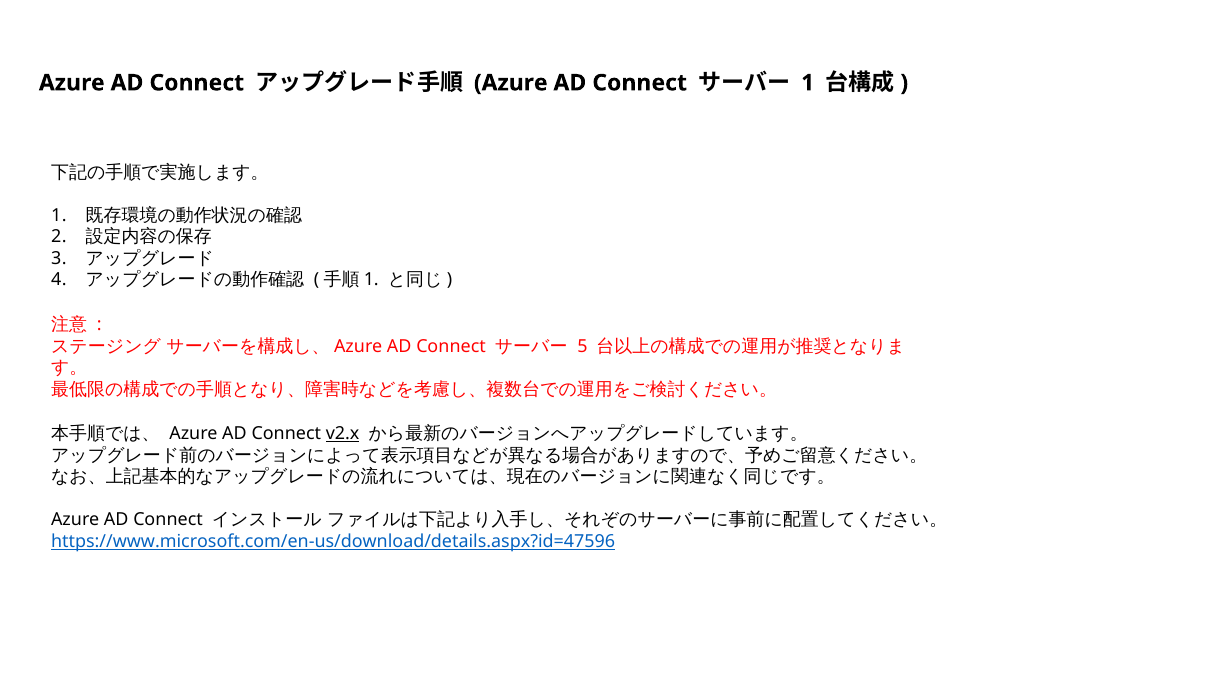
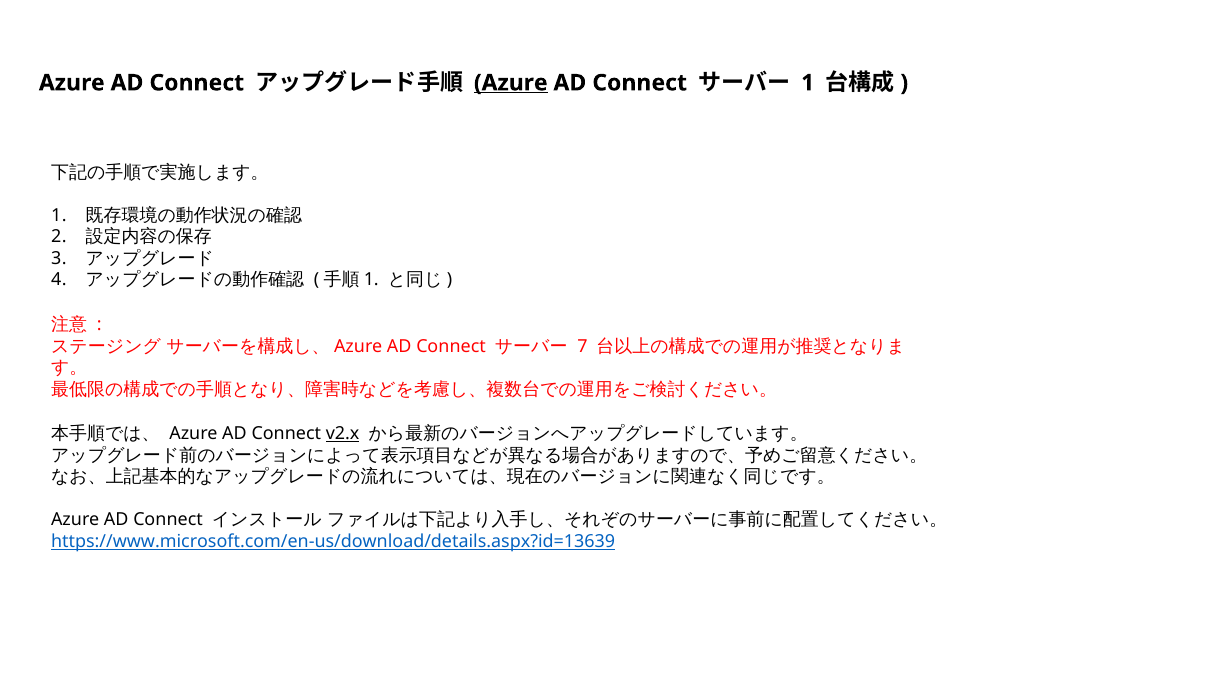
Azure at (511, 83) underline: none -> present
5: 5 -> 7
https://www.microsoft.com/en-us/download/details.aspx?id=47596: https://www.microsoft.com/en-us/download/details.aspx?id=47596 -> https://www.microsoft.com/en-us/download/details.aspx?id=13639
